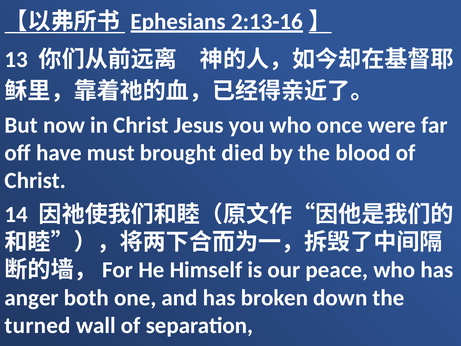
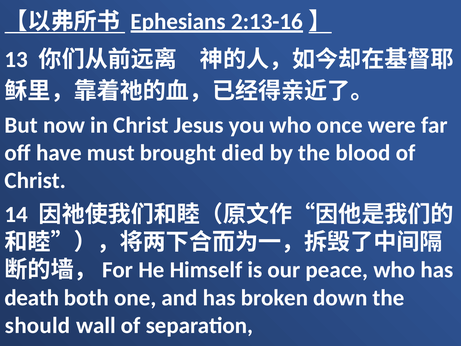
anger: anger -> death
turned: turned -> should
